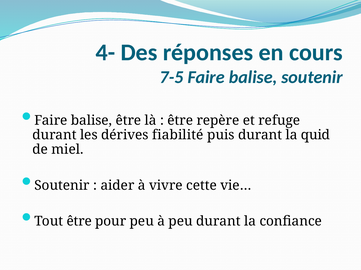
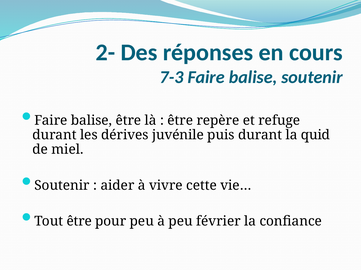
4-: 4- -> 2-
7-5: 7-5 -> 7-3
fiabilité: fiabilité -> juvénile
peu durant: durant -> février
